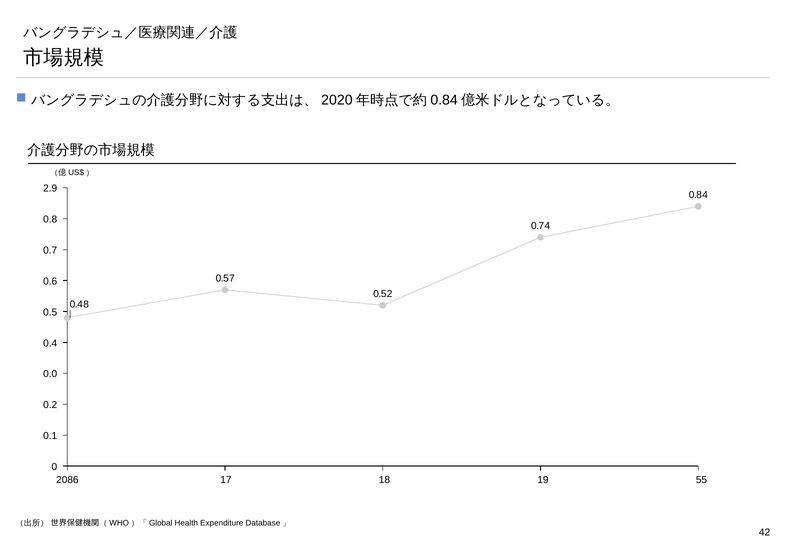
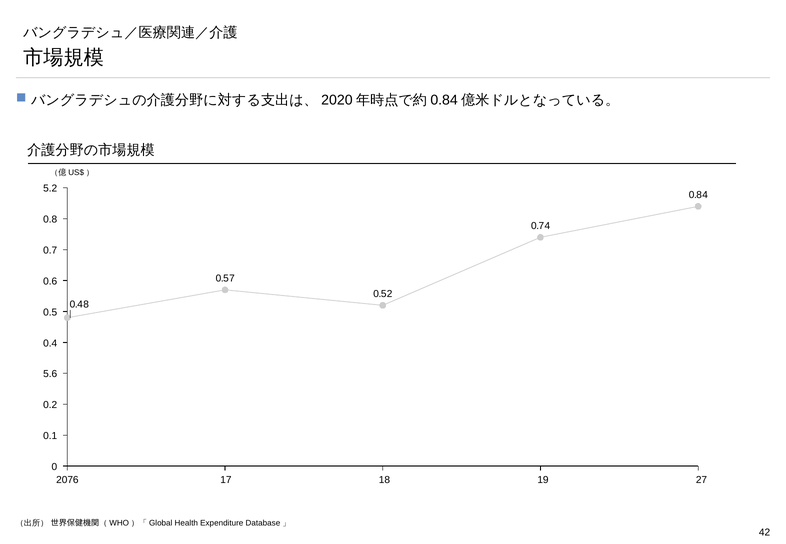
2.9: 2.9 -> 5.2
0.0: 0.0 -> 5.6
2086: 2086 -> 2076
55: 55 -> 27
